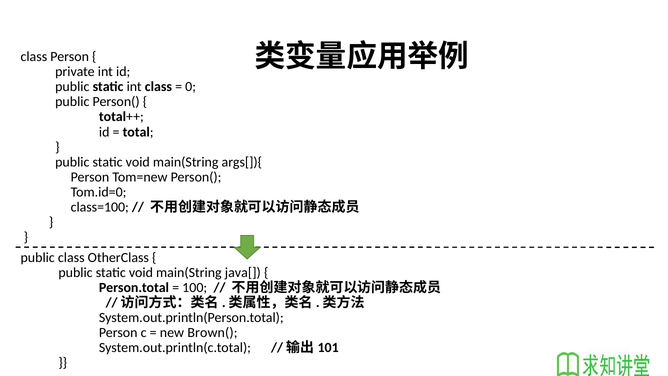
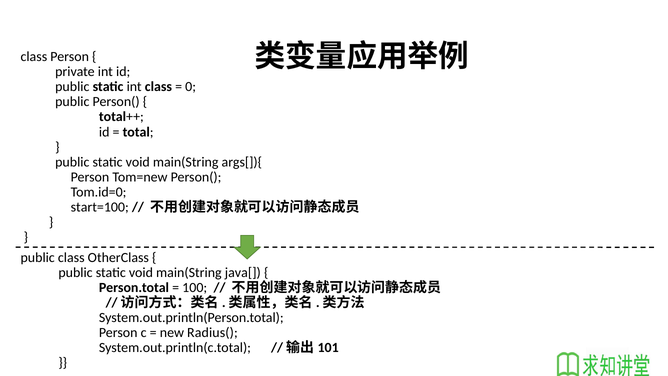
class=100: class=100 -> start=100
Brown(: Brown( -> Radius(
